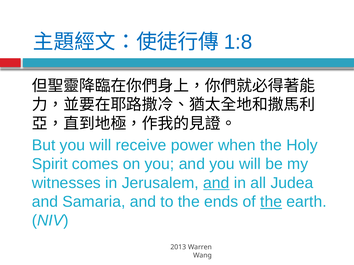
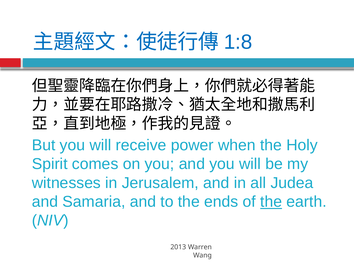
and at (216, 183) underline: present -> none
